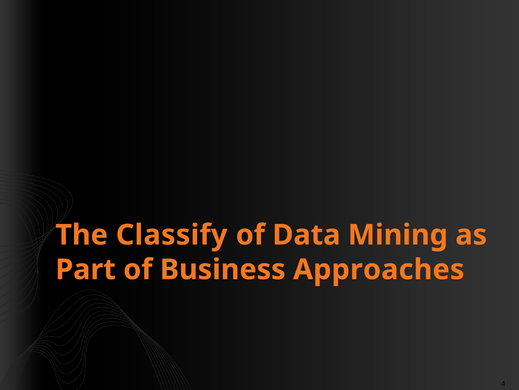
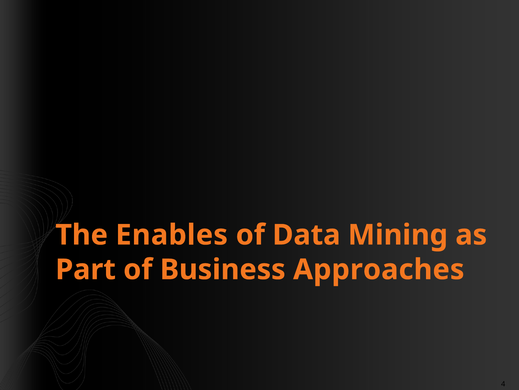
Classify: Classify -> Enables
